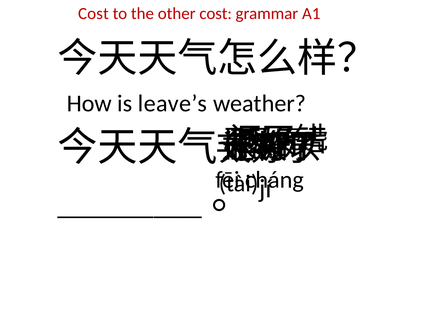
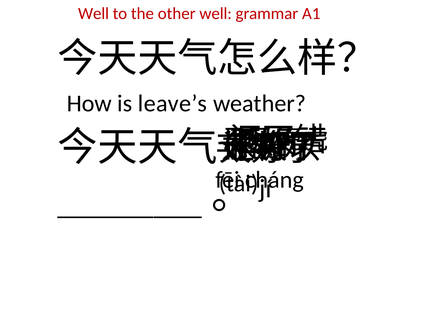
Cost at (93, 13): Cost -> Well
other cost: cost -> well
